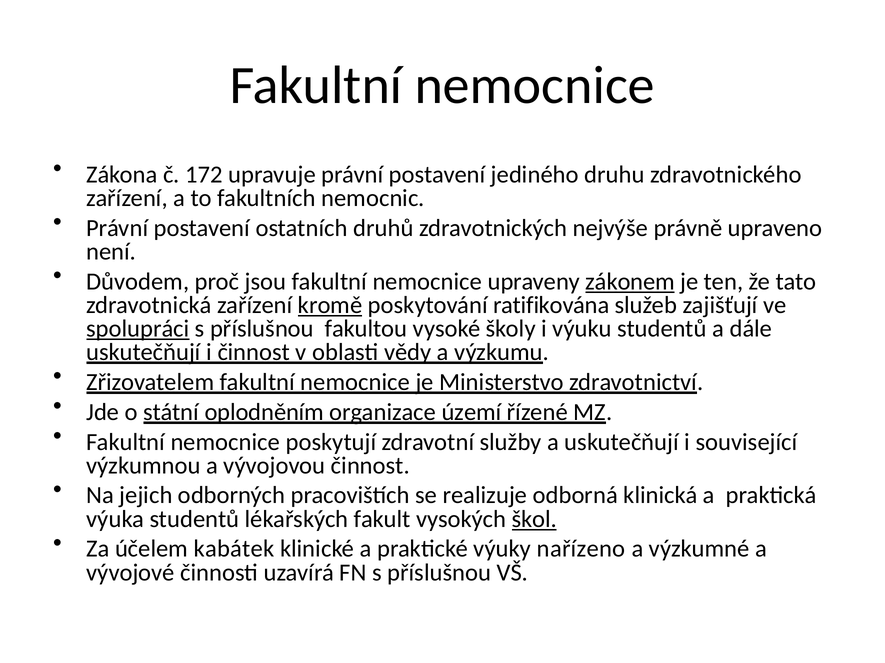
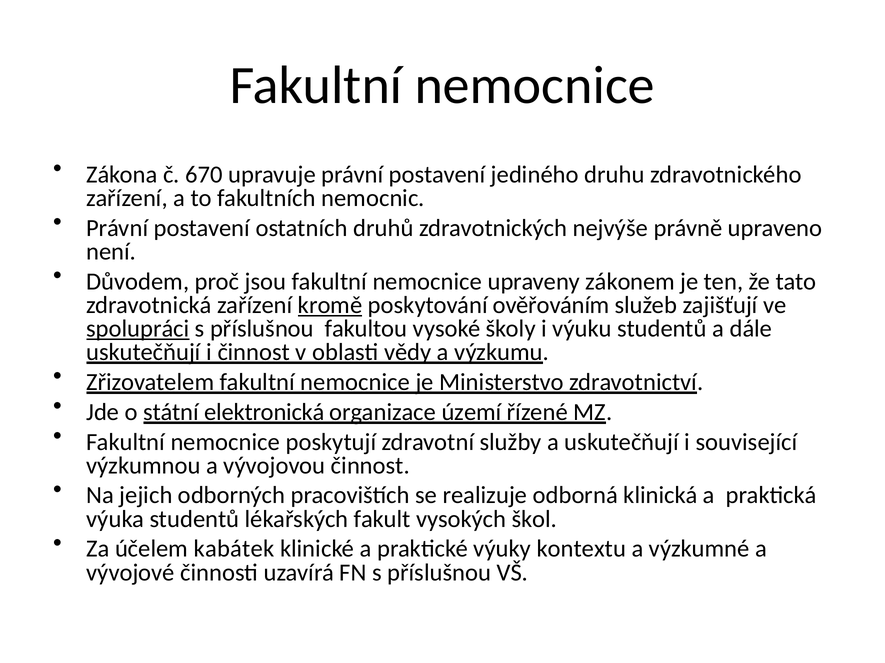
172: 172 -> 670
zákonem underline: present -> none
ratifikována: ratifikována -> ověřováním
oplodněním: oplodněním -> elektronická
škol underline: present -> none
nařízeno: nařízeno -> kontextu
